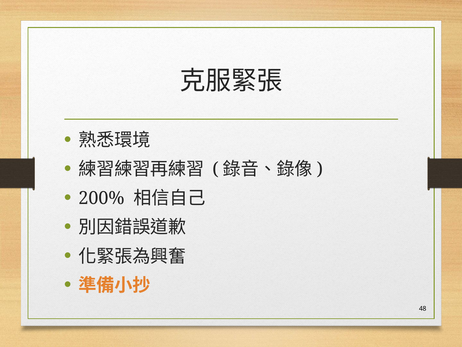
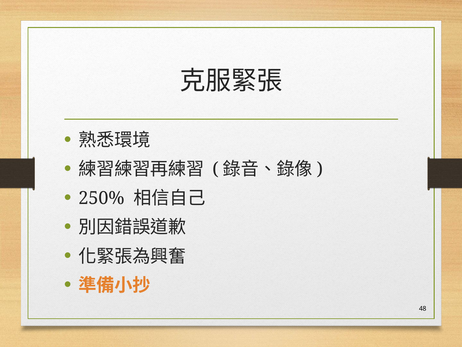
200%: 200% -> 250%
